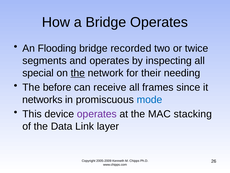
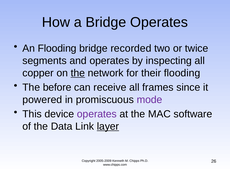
special: special -> copper
their needing: needing -> flooding
networks: networks -> powered
mode colour: blue -> purple
stacking: stacking -> software
layer underline: none -> present
